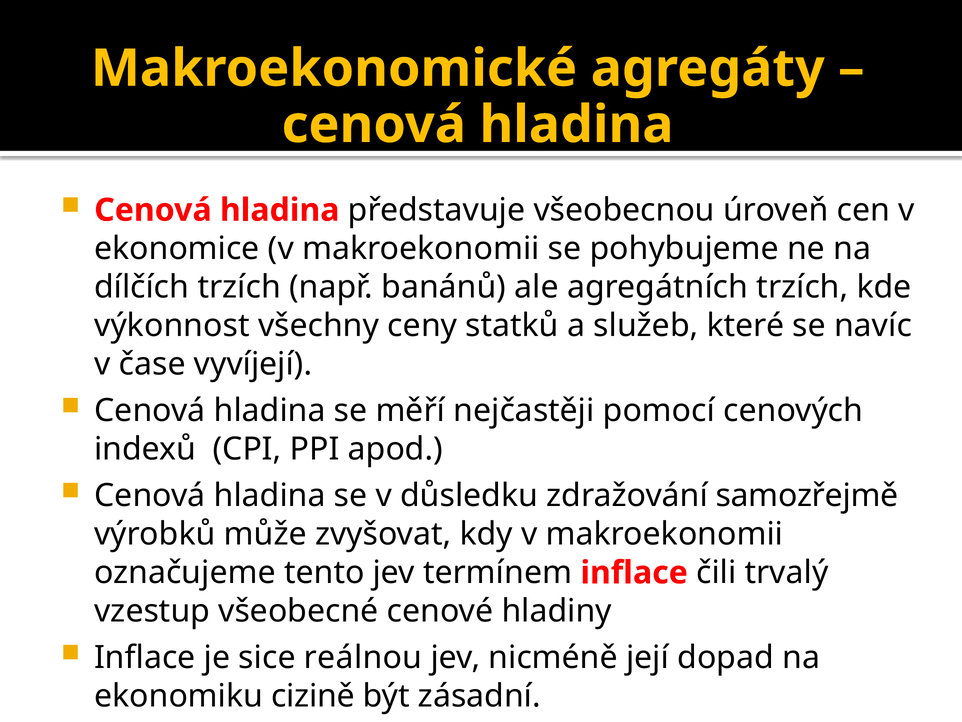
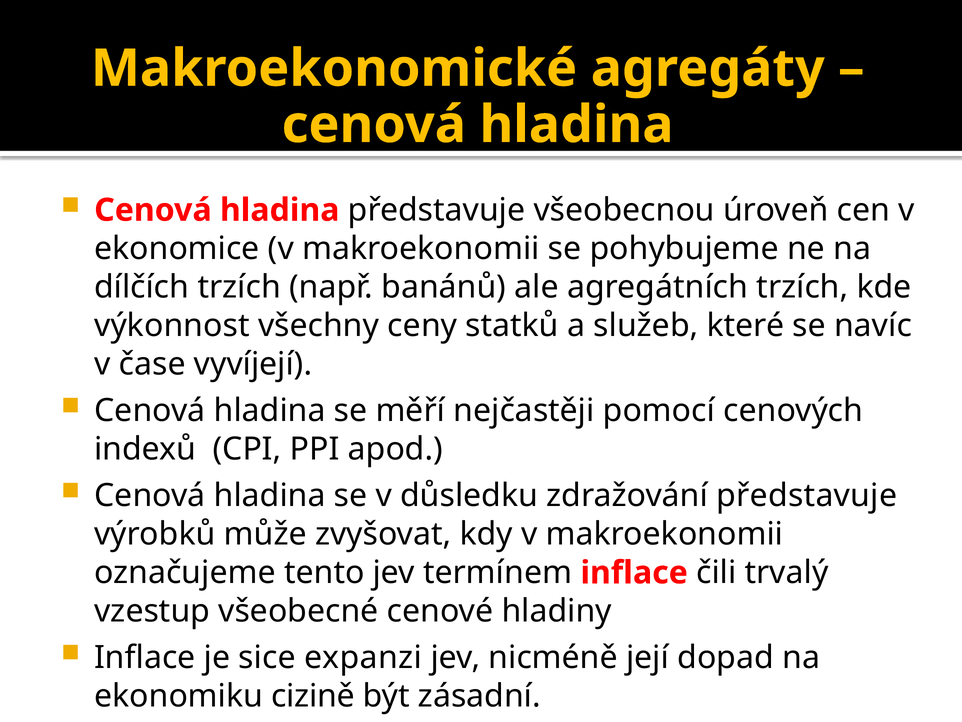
zdražování samozřejmě: samozřejmě -> představuje
reálnou: reálnou -> expanzi
